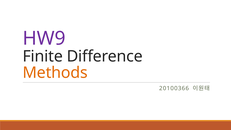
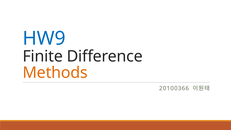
HW9 colour: purple -> blue
